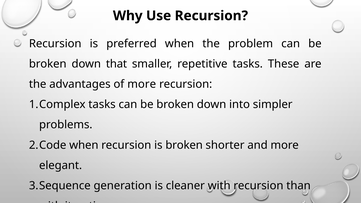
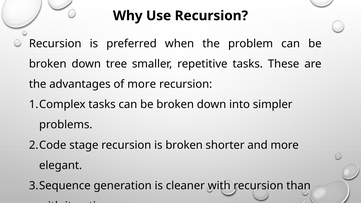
that: that -> tree
when at (84, 145): when -> stage
